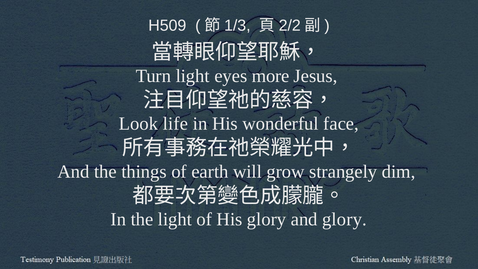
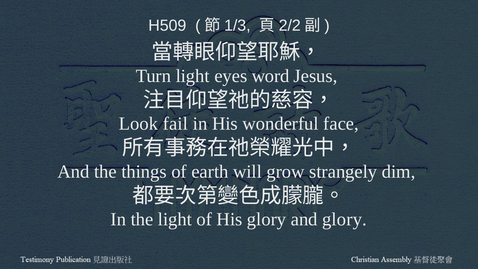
more: more -> word
life: life -> fail
